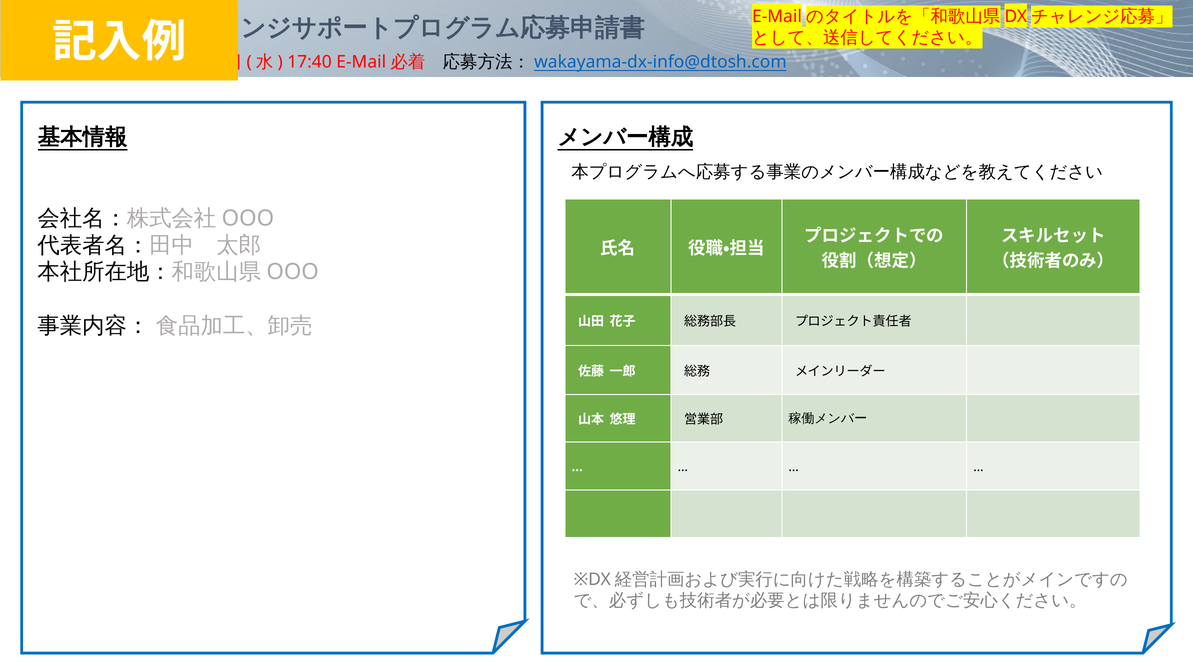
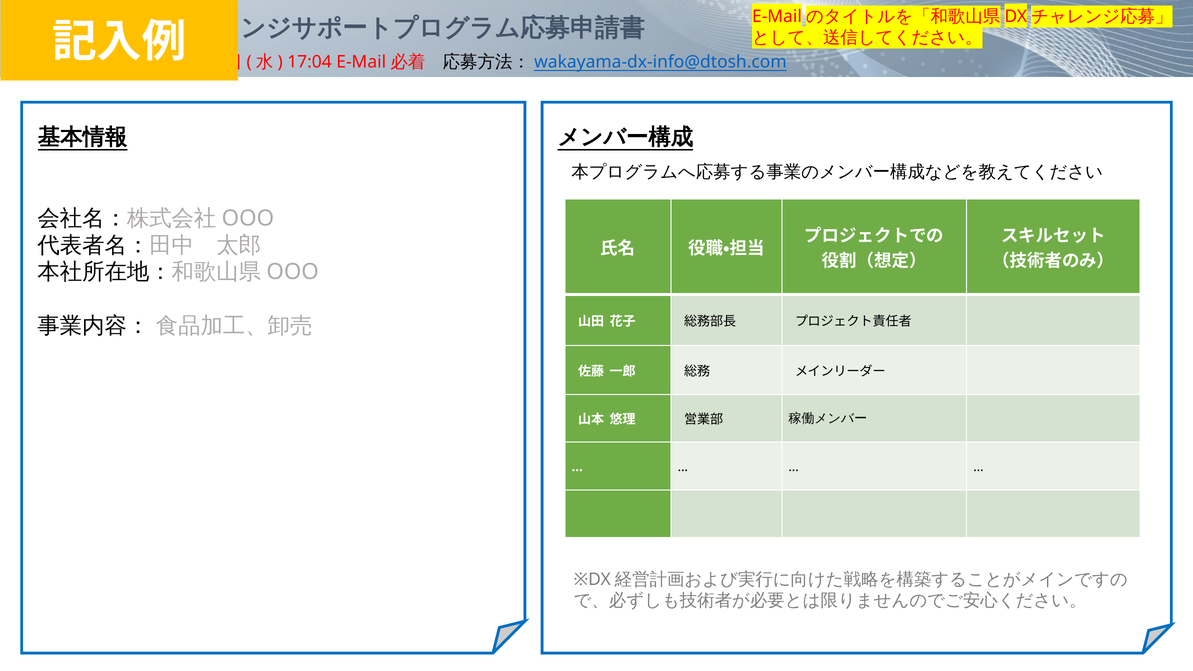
17:40: 17:40 -> 17:04
